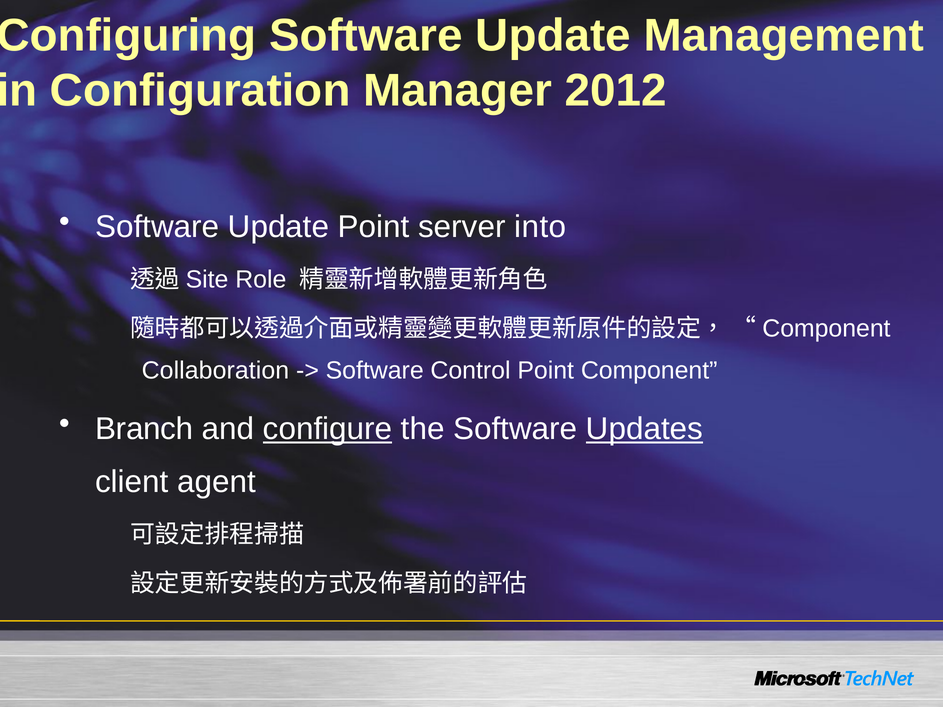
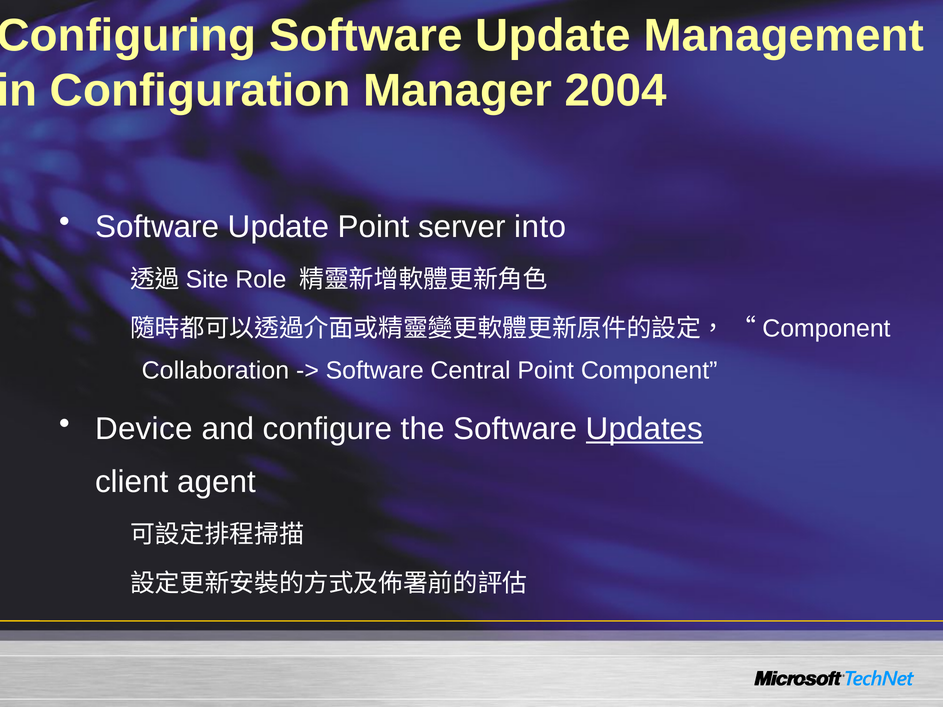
2012: 2012 -> 2004
Control: Control -> Central
Branch: Branch -> Device
configure underline: present -> none
